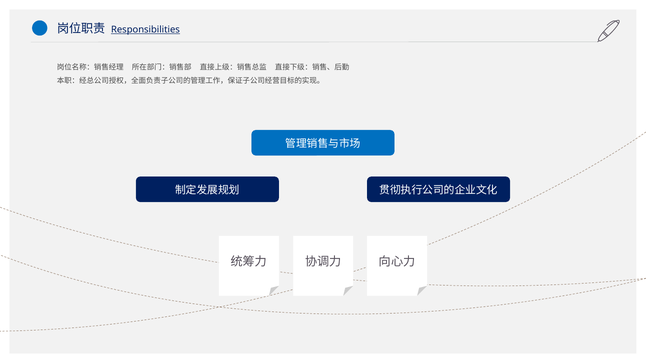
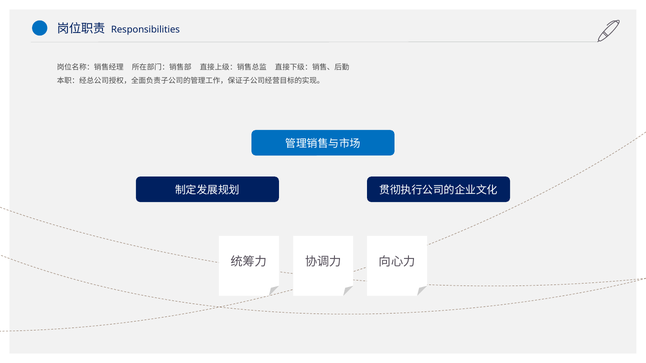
Responsibilities underline: present -> none
